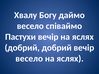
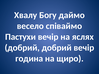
весело at (29, 59): весело -> година
яслях at (70, 59): яслях -> щиро
